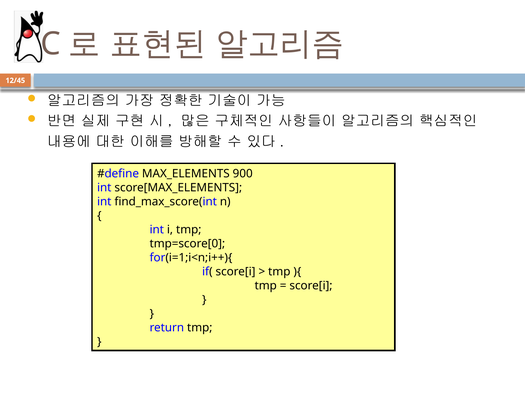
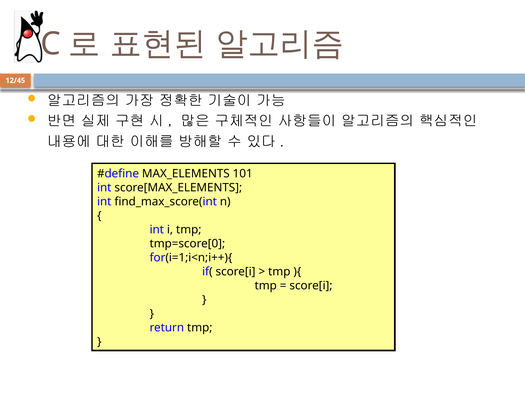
900: 900 -> 101
